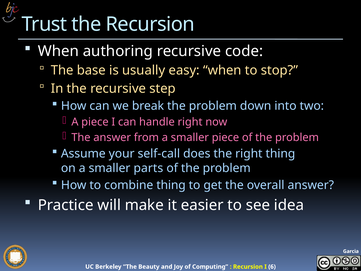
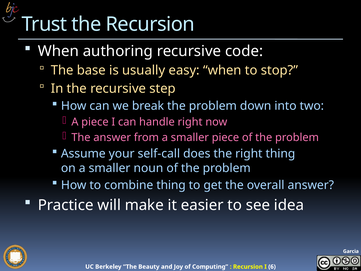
parts: parts -> noun
